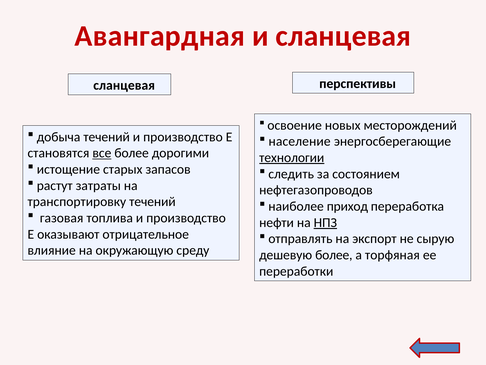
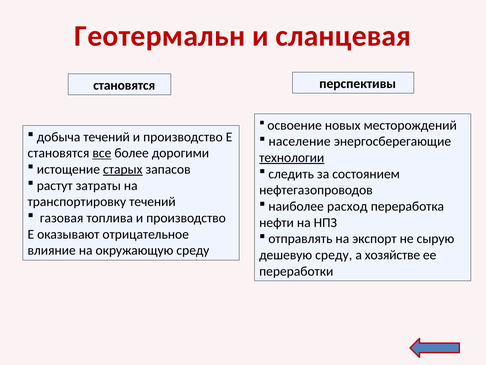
Авангардная: Авангардная -> Геотермальн
сланцевая at (124, 85): сланцевая -> становятся
старых underline: none -> present
приход: приход -> расход
НПЗ underline: present -> none
дешевую более: более -> среду
торфяная: торфяная -> хозяйстве
